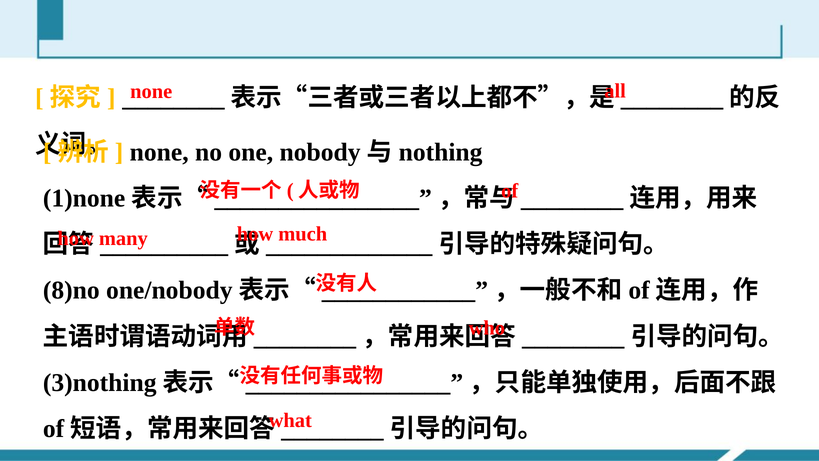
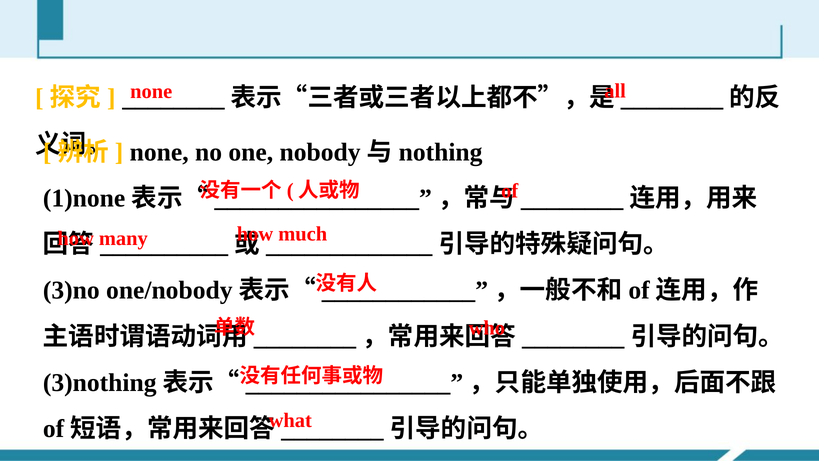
8)no: 8)no -> 3)no
